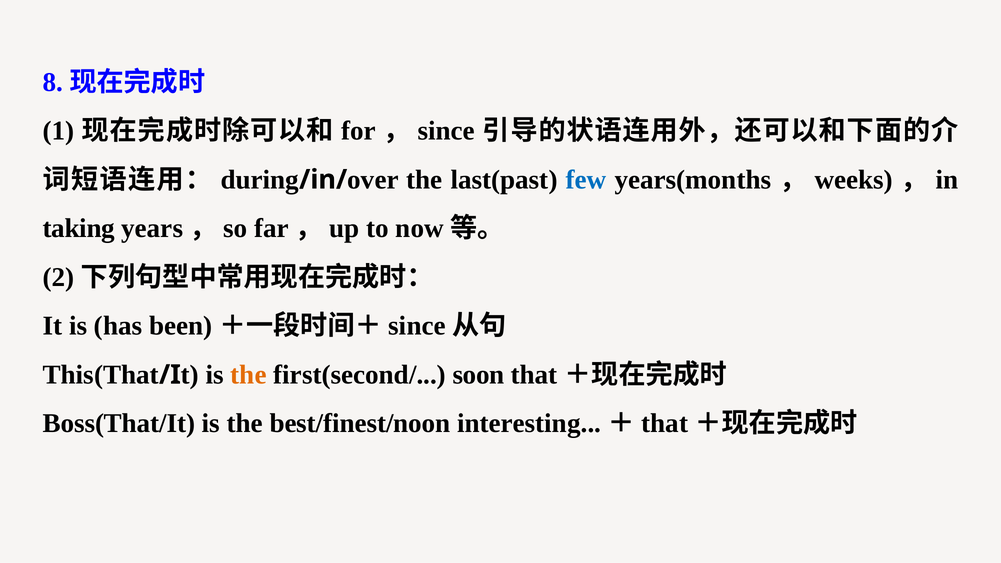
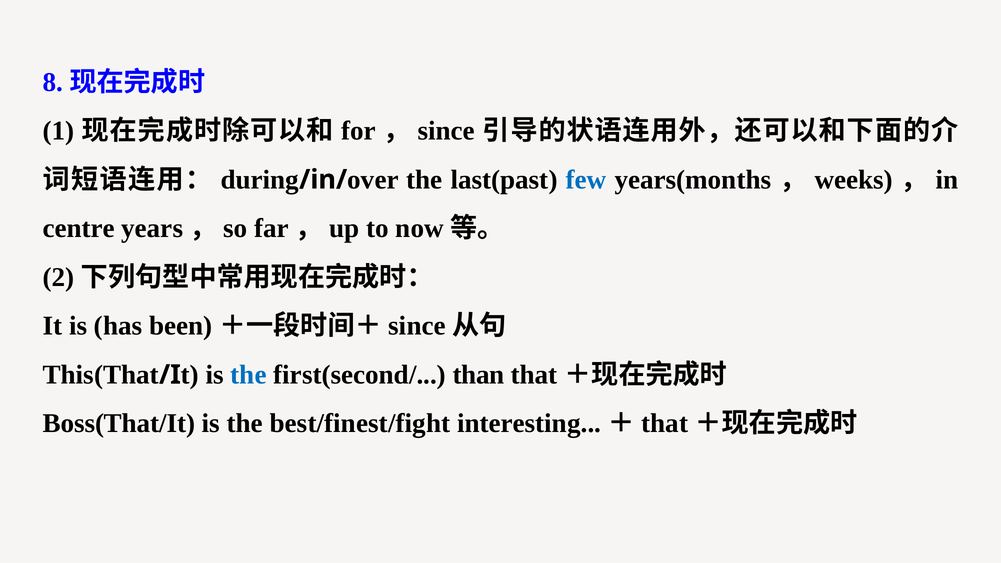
taking: taking -> centre
the at (249, 375) colour: orange -> blue
soon: soon -> than
best/finest/noon: best/finest/noon -> best/finest/fight
